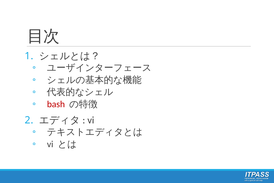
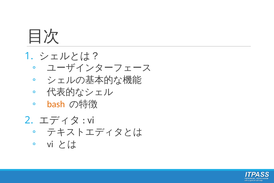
bash colour: red -> orange
